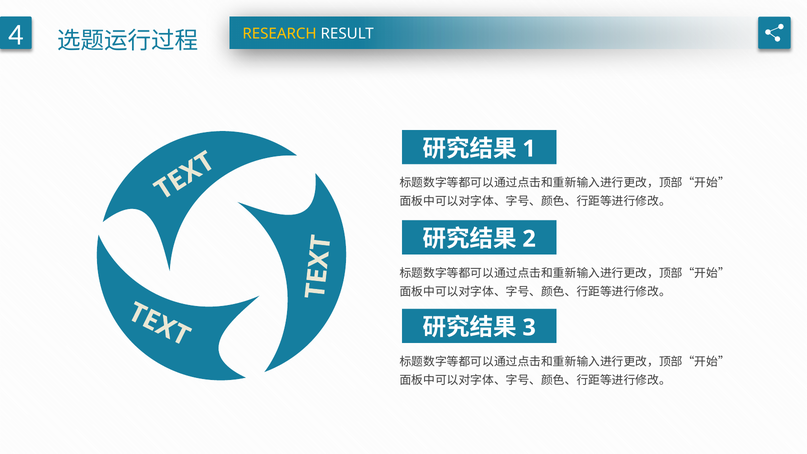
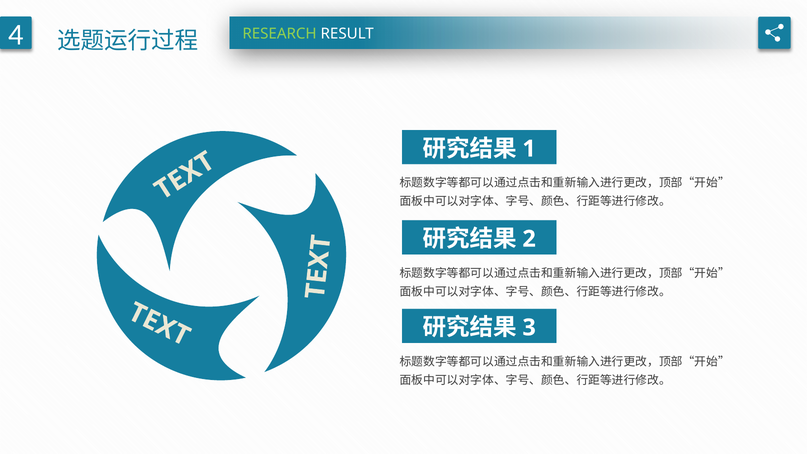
RESEARCH colour: yellow -> light green
